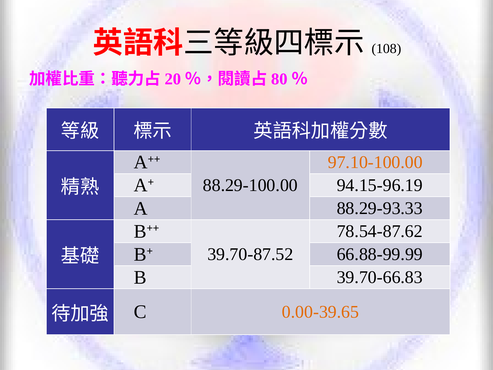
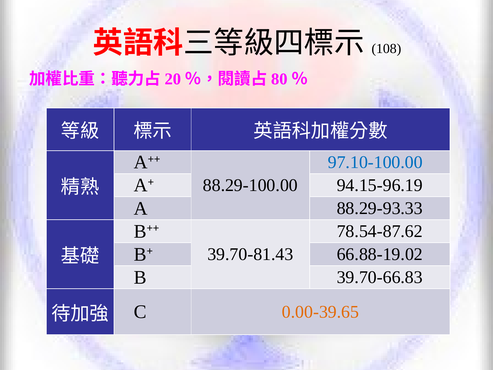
97.10-100.00 colour: orange -> blue
66.88-99.99: 66.88-99.99 -> 66.88-19.02
39.70-87.52: 39.70-87.52 -> 39.70-81.43
